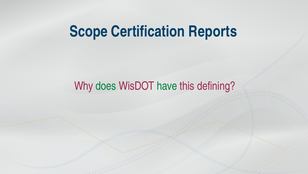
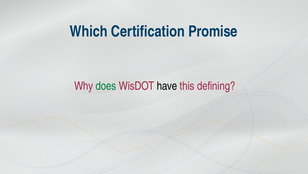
Scope: Scope -> Which
Reports: Reports -> Promise
have colour: green -> black
